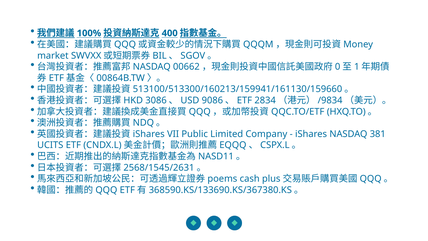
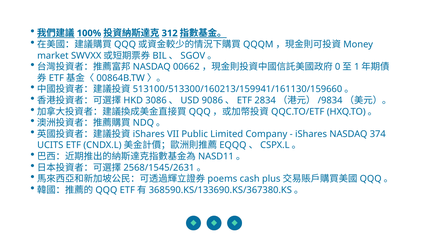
400: 400 -> 312
381: 381 -> 374
